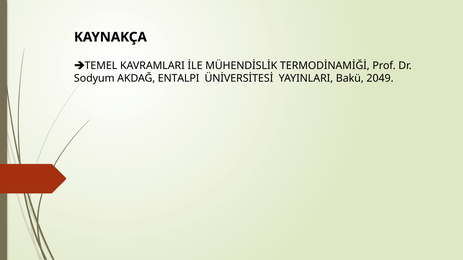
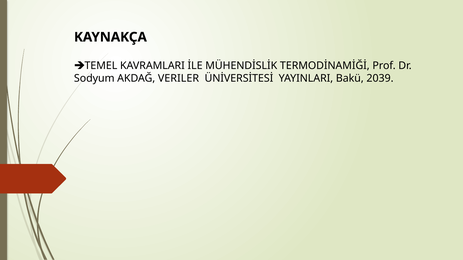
ENTALPI: ENTALPI -> VERILER
2049: 2049 -> 2039
